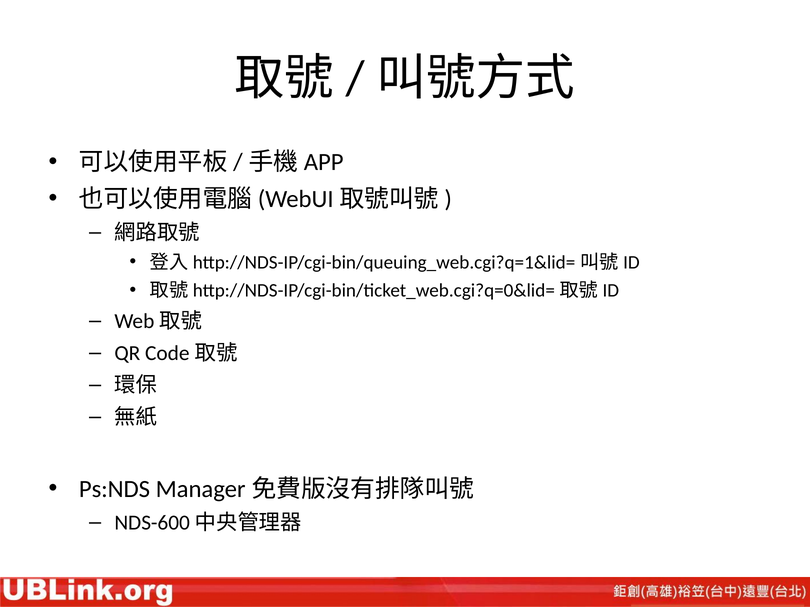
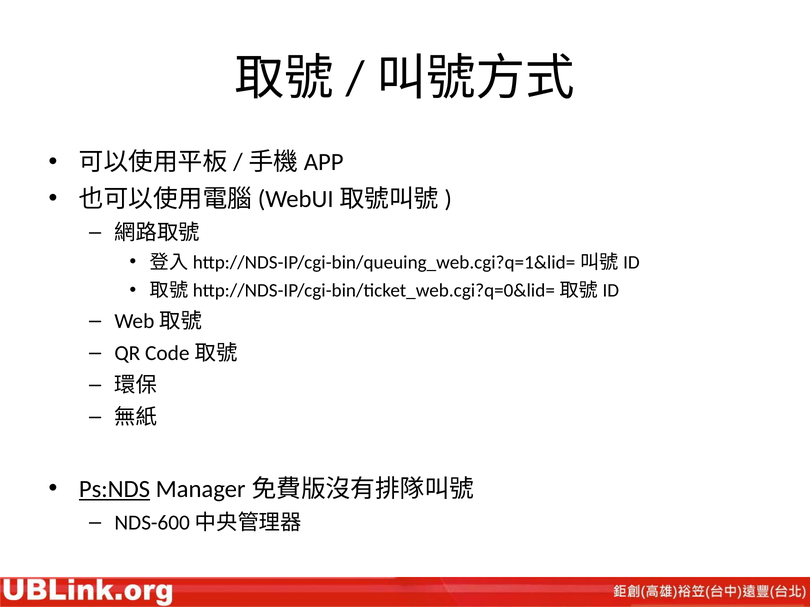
Ps:NDS underline: none -> present
